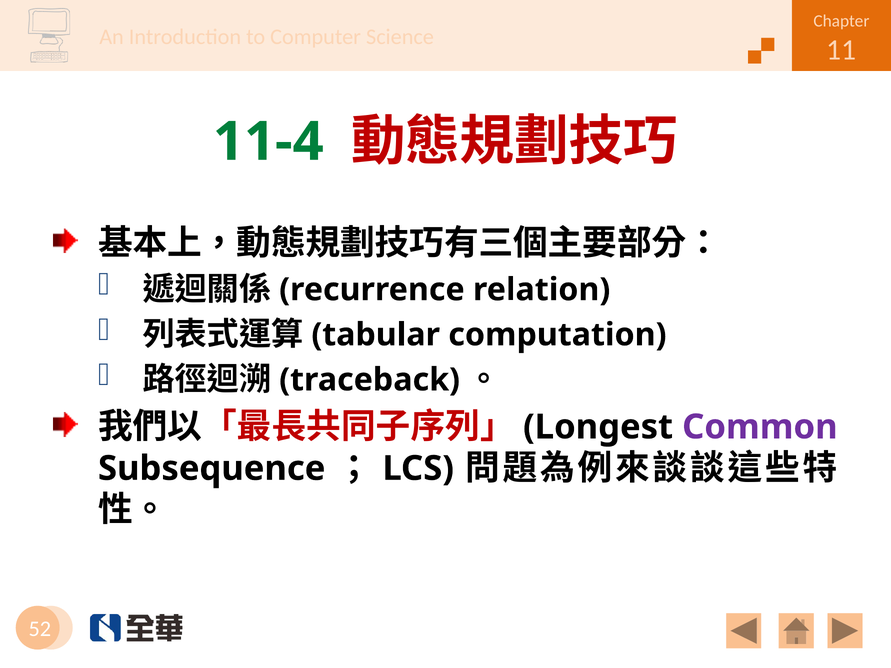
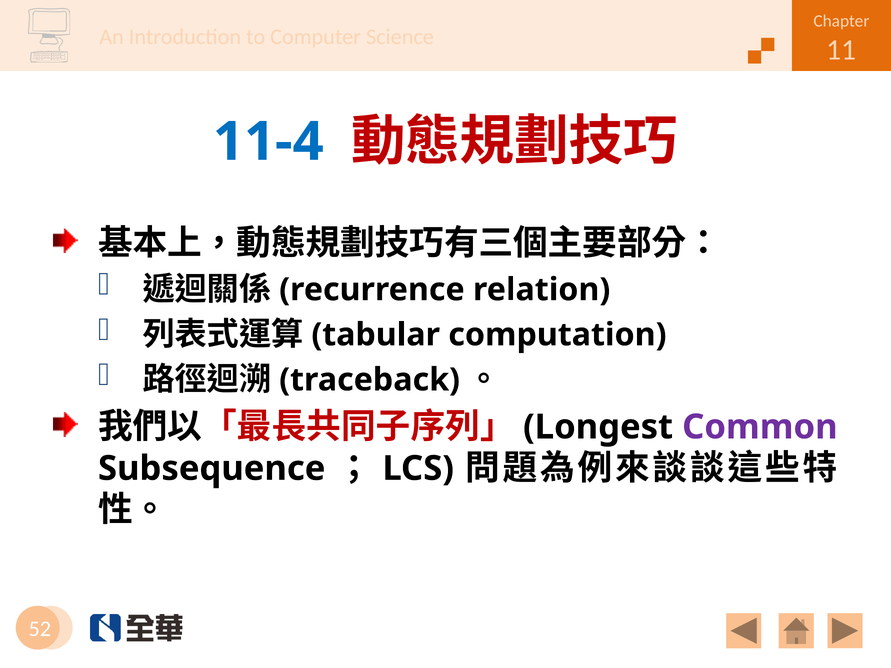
11-4 colour: green -> blue
